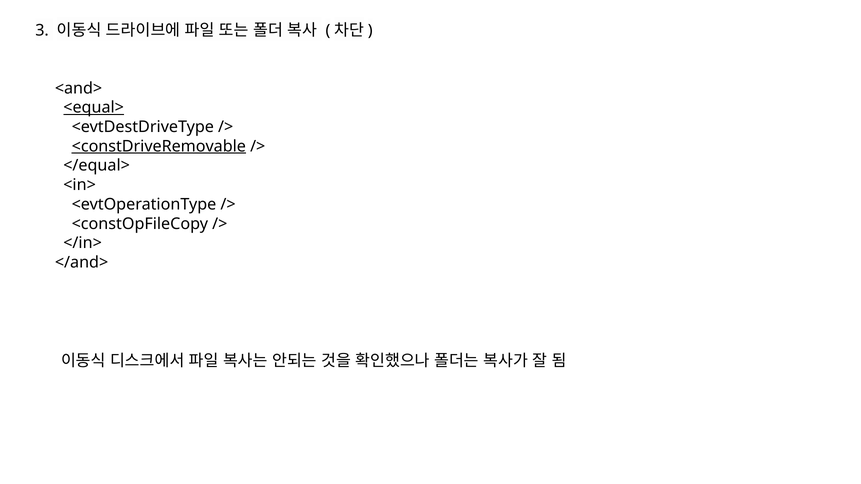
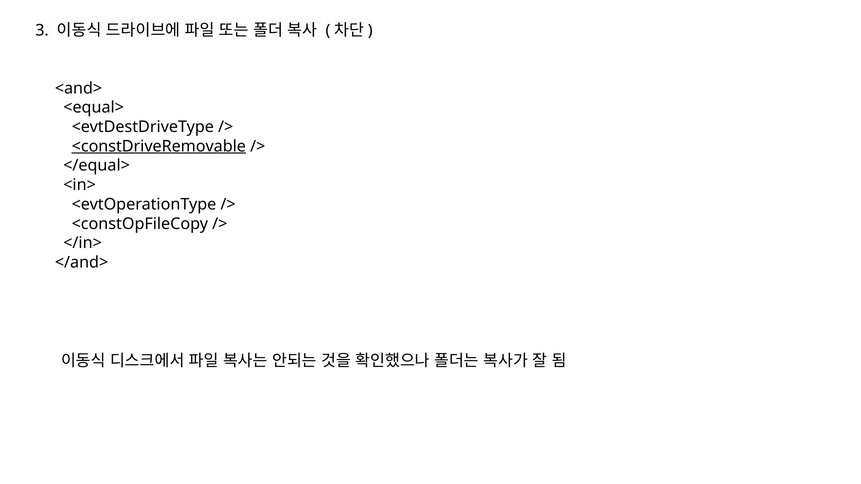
<equal> underline: present -> none
